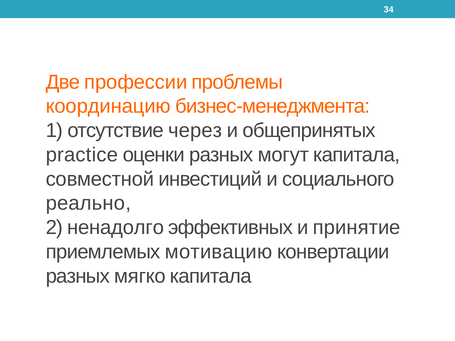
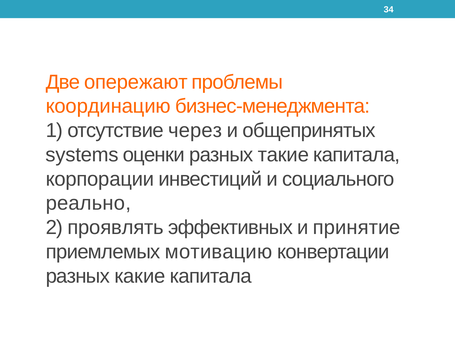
профессии: профессии -> опережают
practice: practice -> systems
могут: могут -> такие
совместной: совместной -> корпорации
ненадолго: ненадолго -> проявлять
мягко: мягко -> какие
